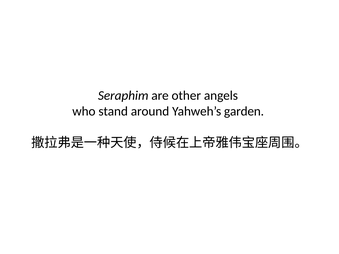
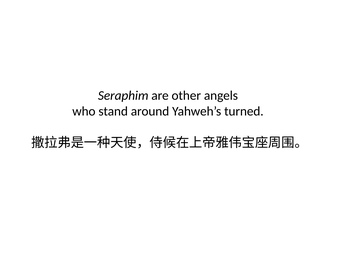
garden: garden -> turned
